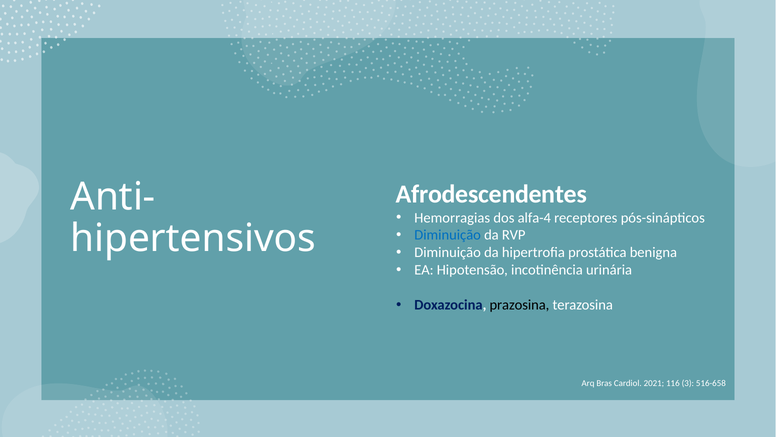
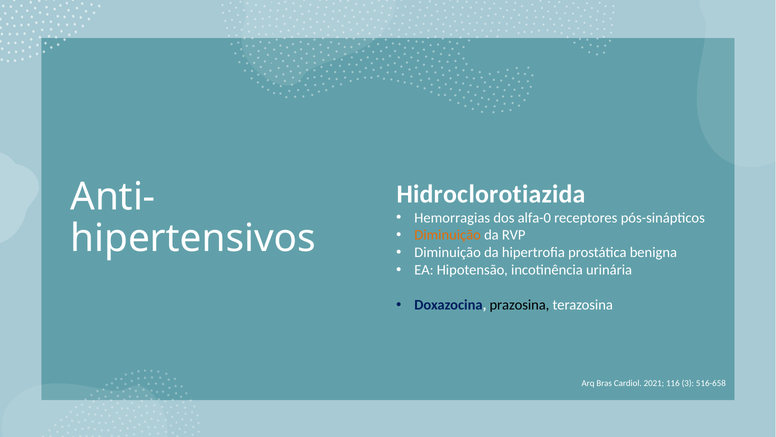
Afrodescendentes: Afrodescendentes -> Hidroclorotiazida
alfa-4: alfa-4 -> alfa-0
Diminuição at (448, 235) colour: blue -> orange
